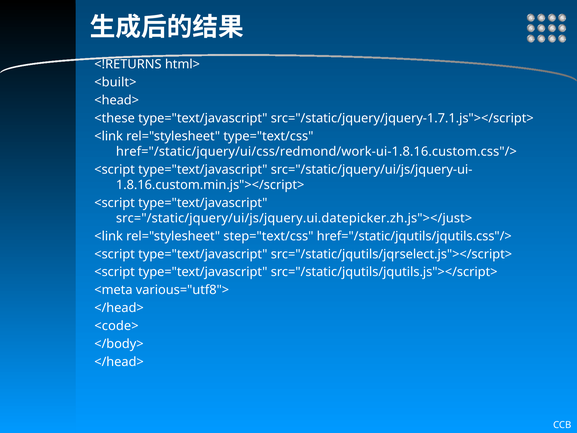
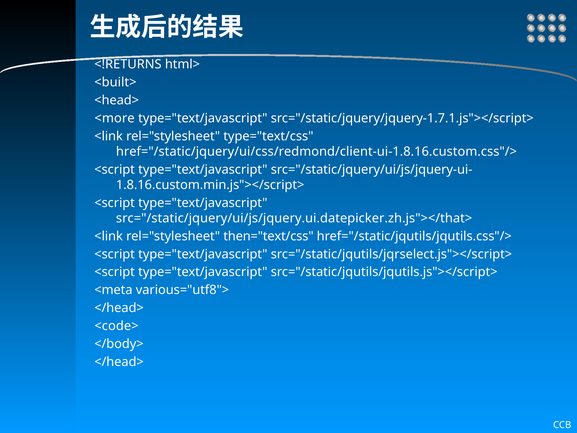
<these: <these -> <more
href="/static/jquery/ui/css/redmond/work-ui-1.8.16.custom.css"/>: href="/static/jquery/ui/css/redmond/work-ui-1.8.16.custom.css"/> -> href="/static/jquery/ui/css/redmond/client-ui-1.8.16.custom.css"/>
src="/static/jquery/ui/js/jquery.ui.datepicker.zh.js"></just>: src="/static/jquery/ui/js/jquery.ui.datepicker.zh.js"></just> -> src="/static/jquery/ui/js/jquery.ui.datepicker.zh.js"></that>
step="text/css: step="text/css -> then="text/css
